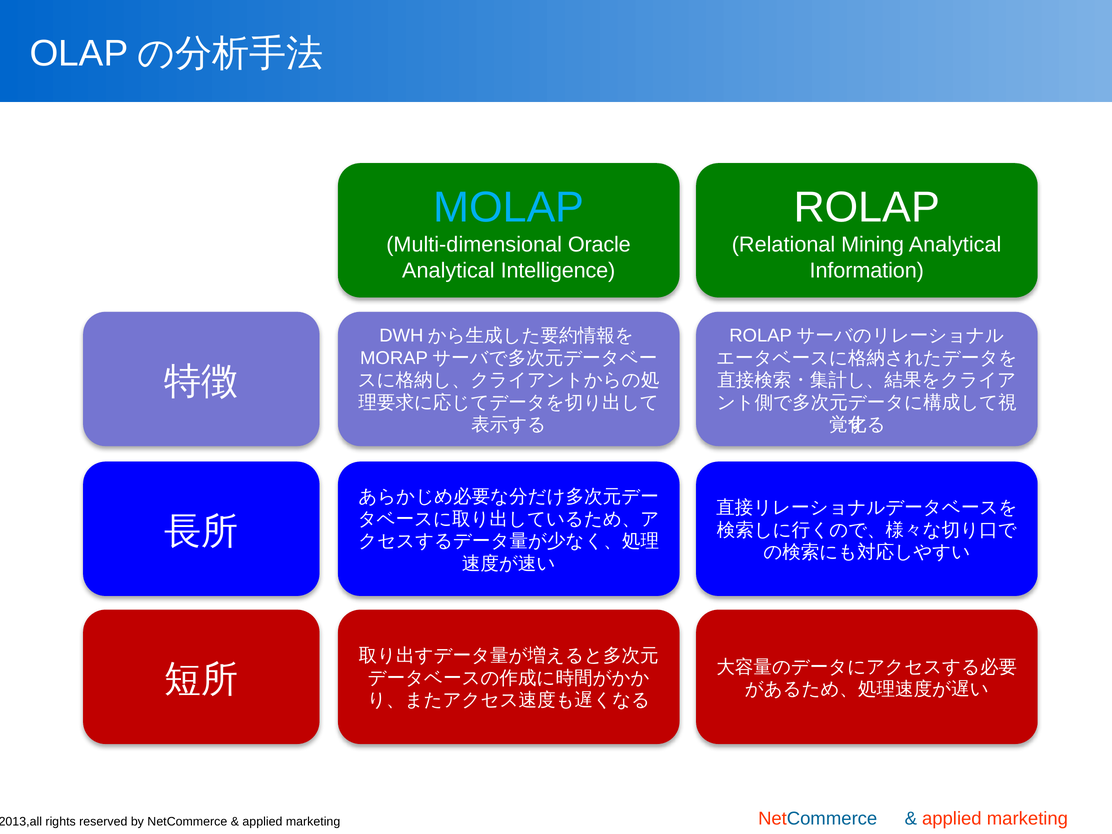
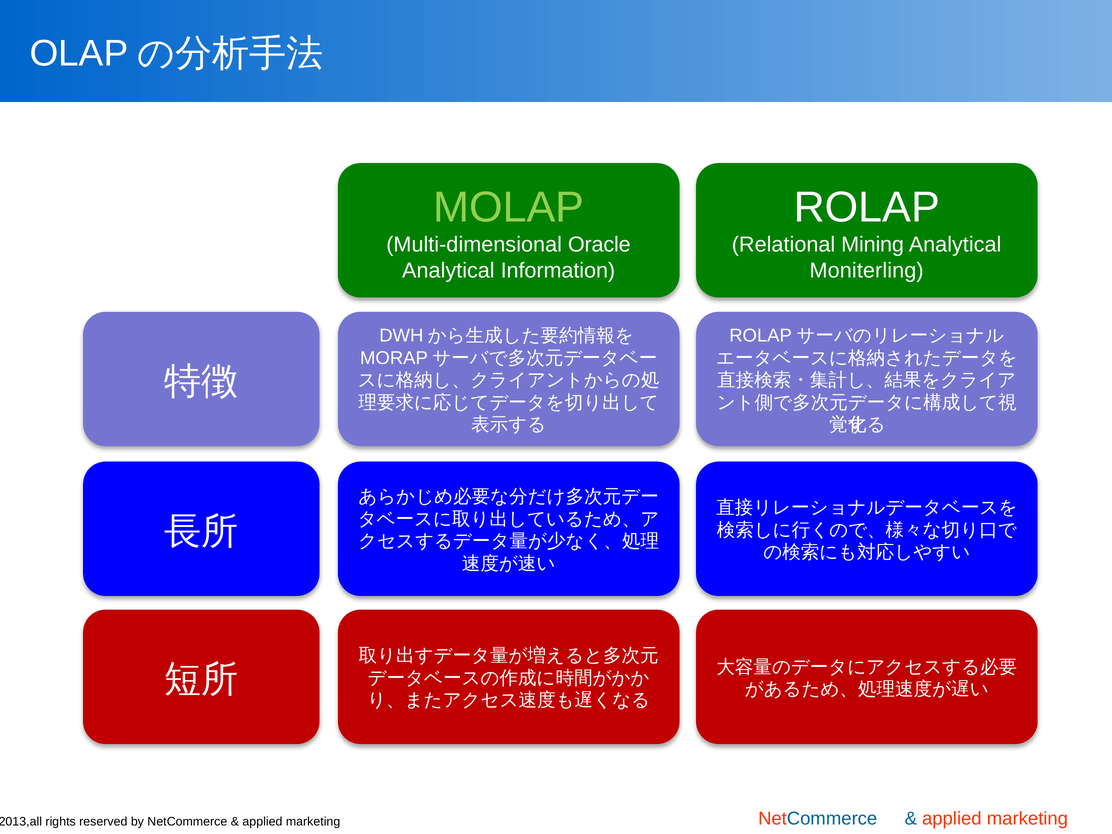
MOLAP colour: light blue -> light green
Intelligence: Intelligence -> Information
Information: Information -> Moniterling
